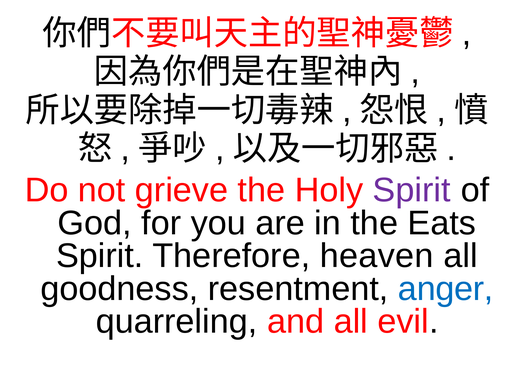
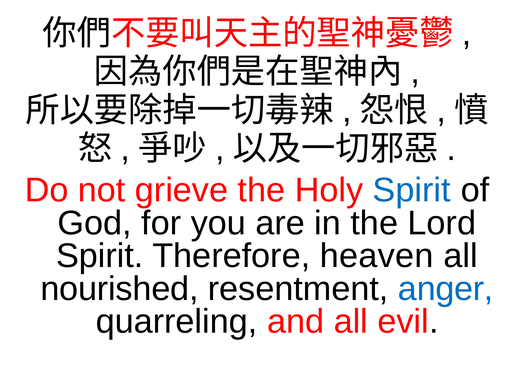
Spirit at (412, 191) colour: purple -> blue
Eats: Eats -> Lord
goodness: goodness -> nourished
